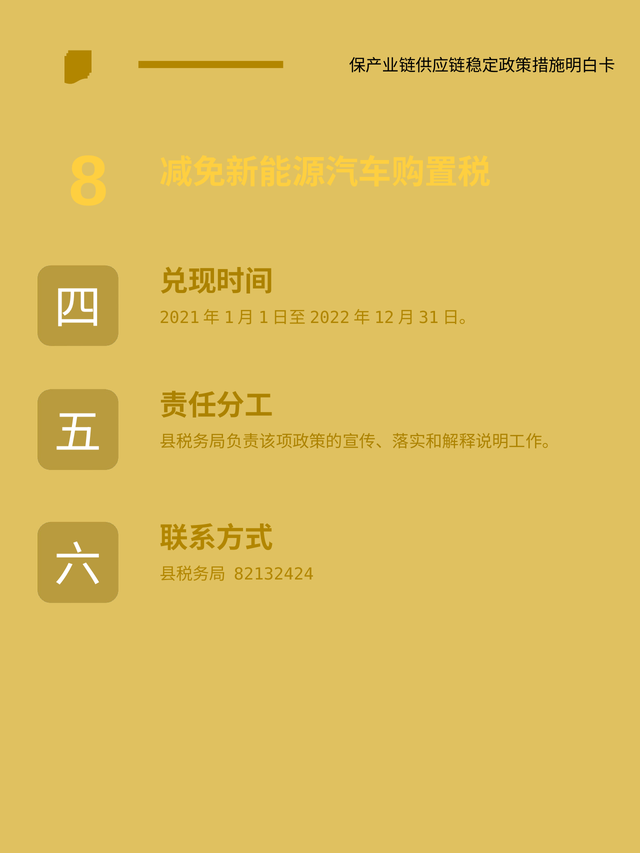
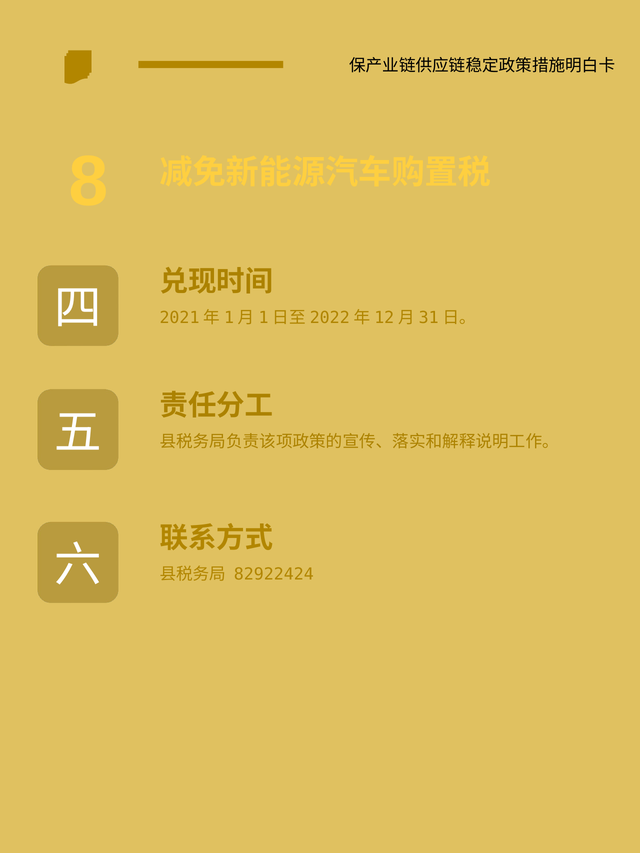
82132424: 82132424 -> 82922424
